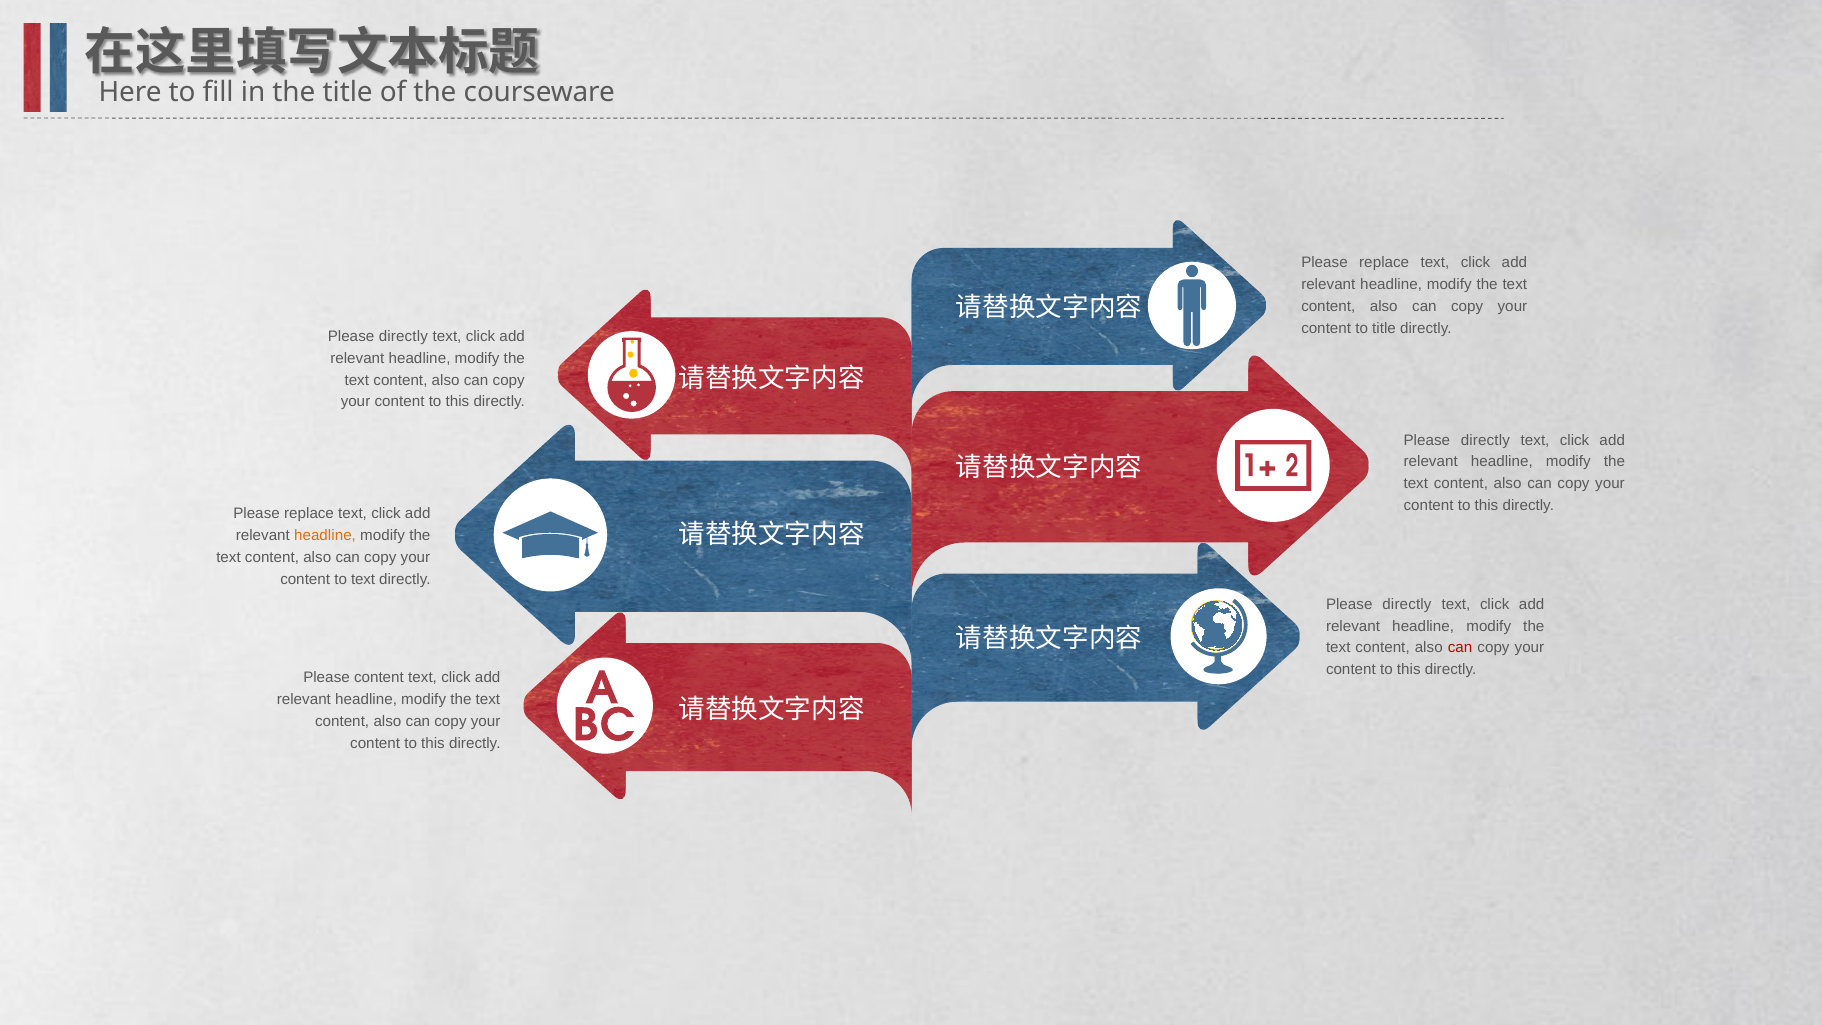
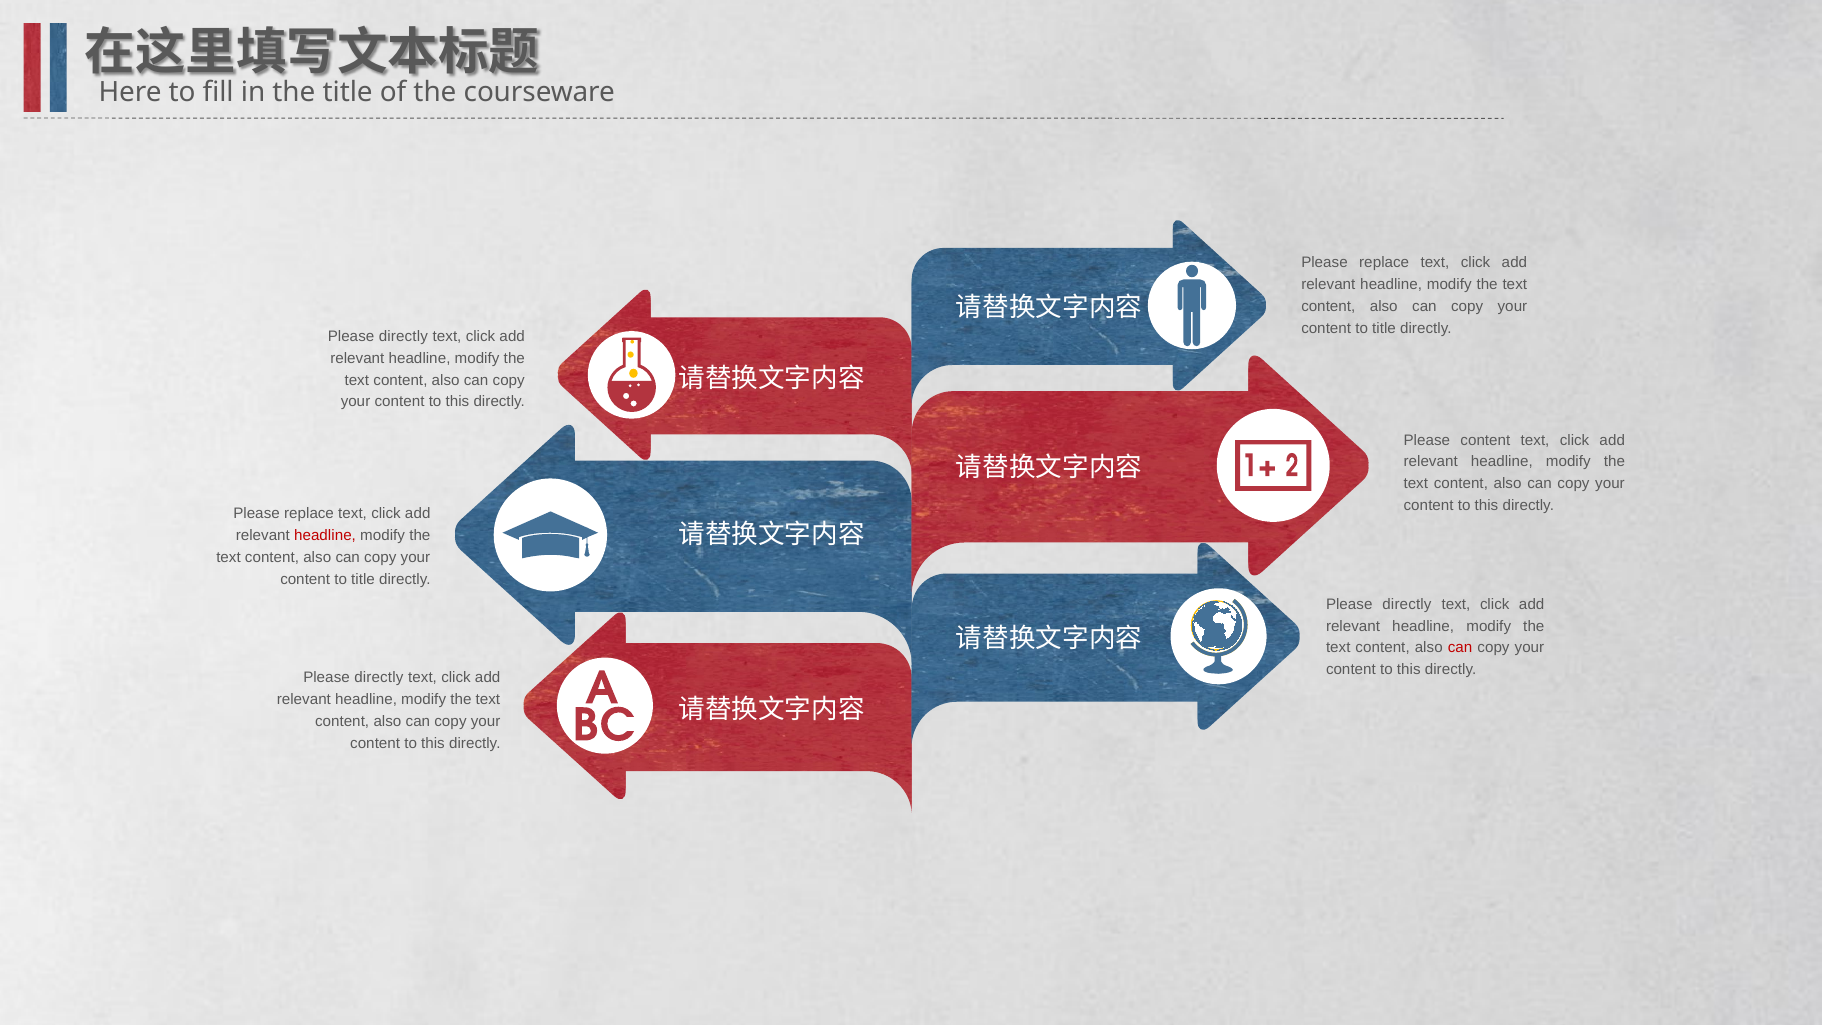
directly at (1485, 440): directly -> content
headline at (325, 535) colour: orange -> red
text at (363, 579): text -> title
content at (379, 678): content -> directly
